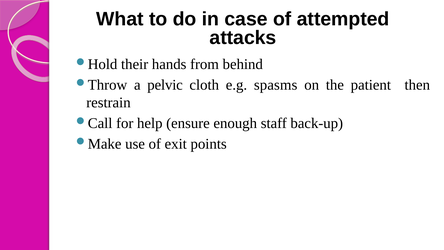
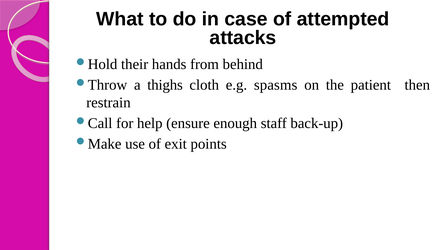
pelvic: pelvic -> thighs
